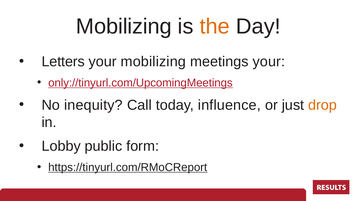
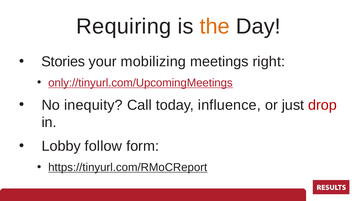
Mobilizing at (124, 26): Mobilizing -> Requiring
Letters: Letters -> Stories
meetings your: your -> right
drop colour: orange -> red
public: public -> follow
